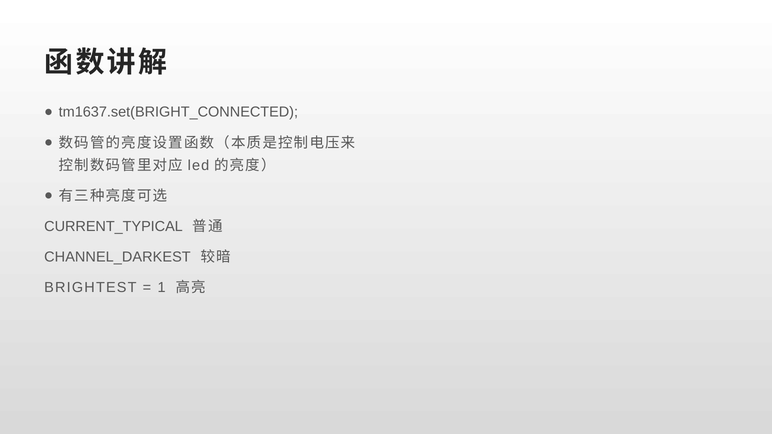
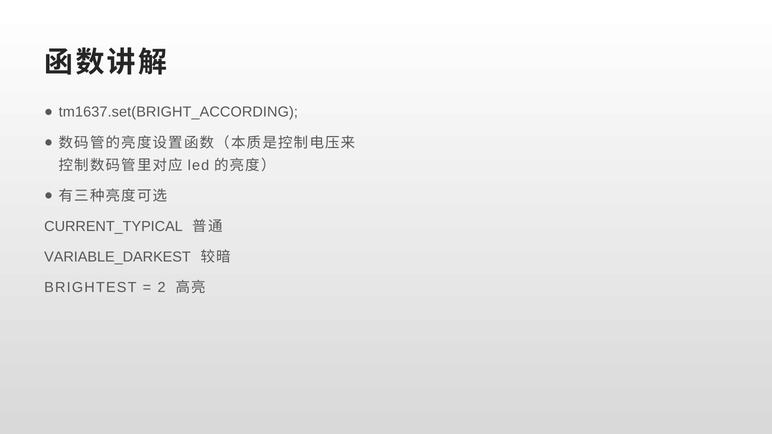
tm1637.set(BRIGHT_CONNECTED: tm1637.set(BRIGHT_CONNECTED -> tm1637.set(BRIGHT_ACCORDING
CHANNEL_DARKEST: CHANNEL_DARKEST -> VARIABLE_DARKEST
1: 1 -> 2
